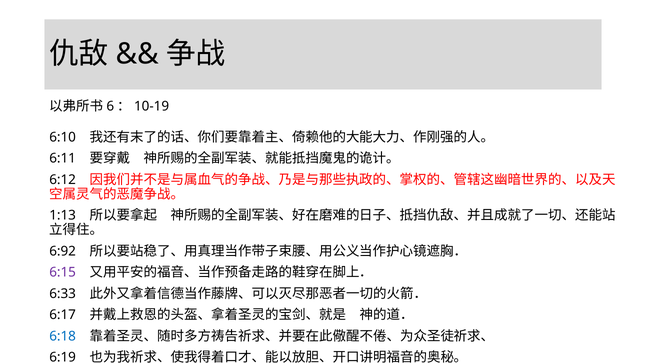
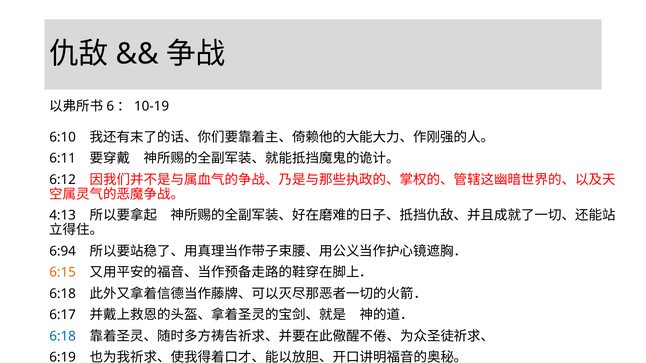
1:13: 1:13 -> 4:13
6:92: 6:92 -> 6:94
6:15 colour: purple -> orange
6:33 at (63, 294): 6:33 -> 6:18
